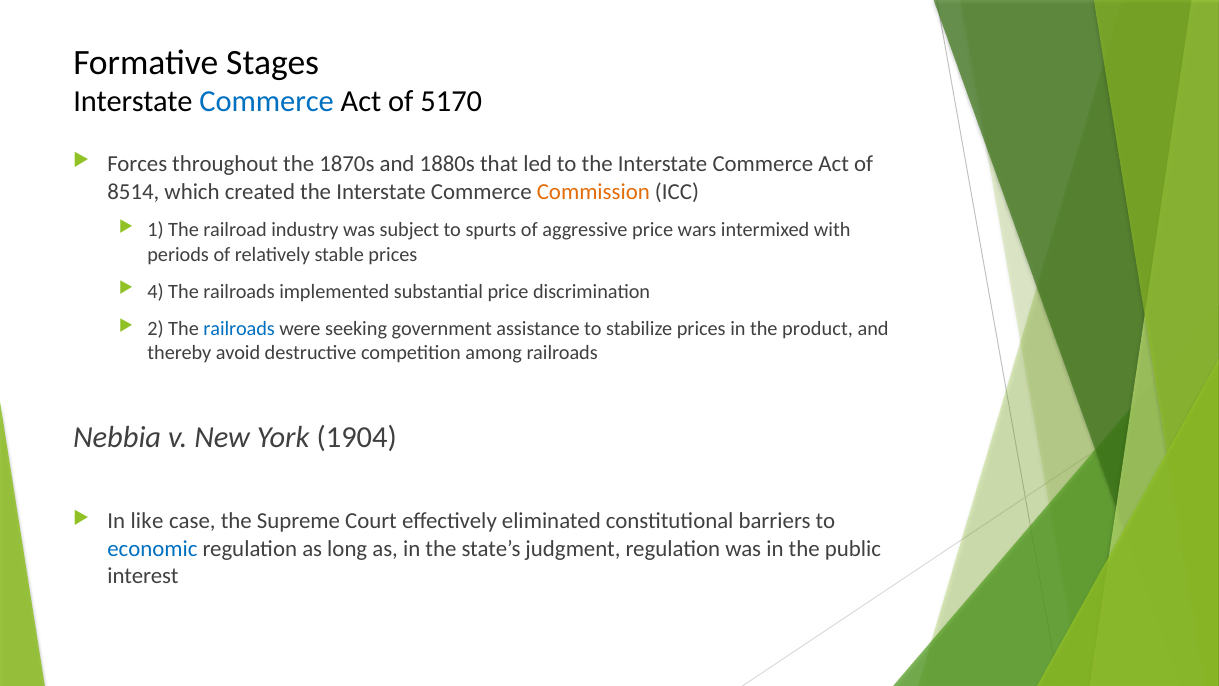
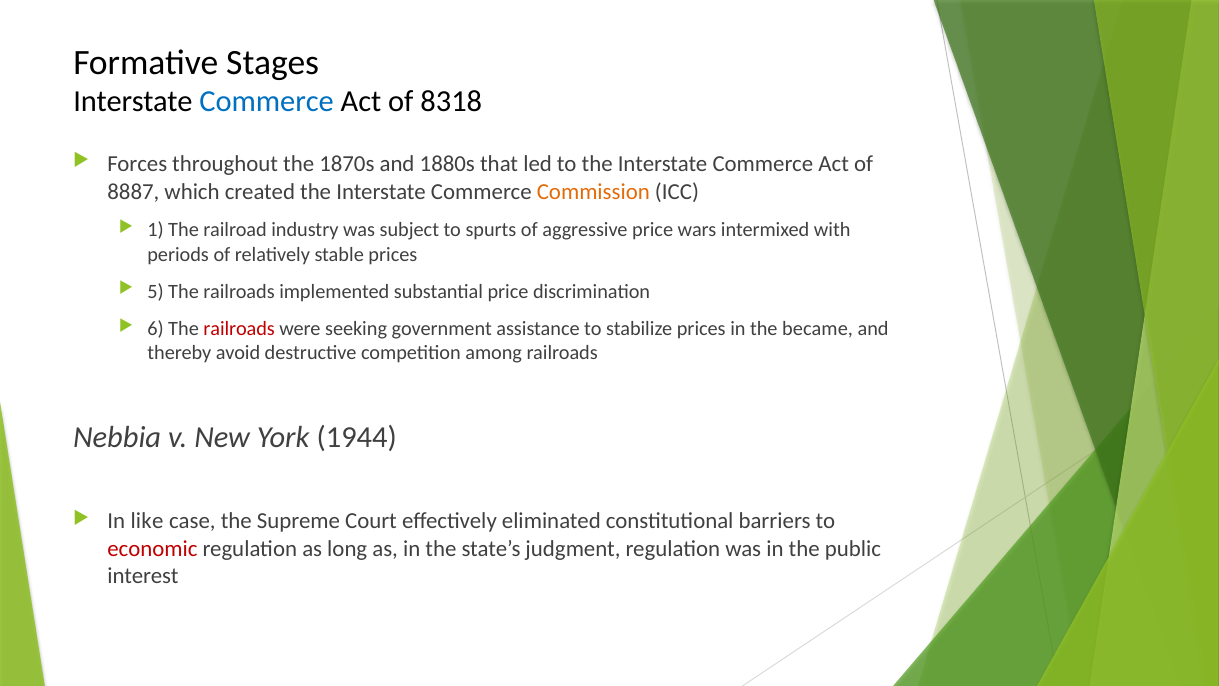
5170: 5170 -> 8318
8514: 8514 -> 8887
4: 4 -> 5
2: 2 -> 6
railroads at (239, 328) colour: blue -> red
product: product -> became
1904: 1904 -> 1944
economic colour: blue -> red
